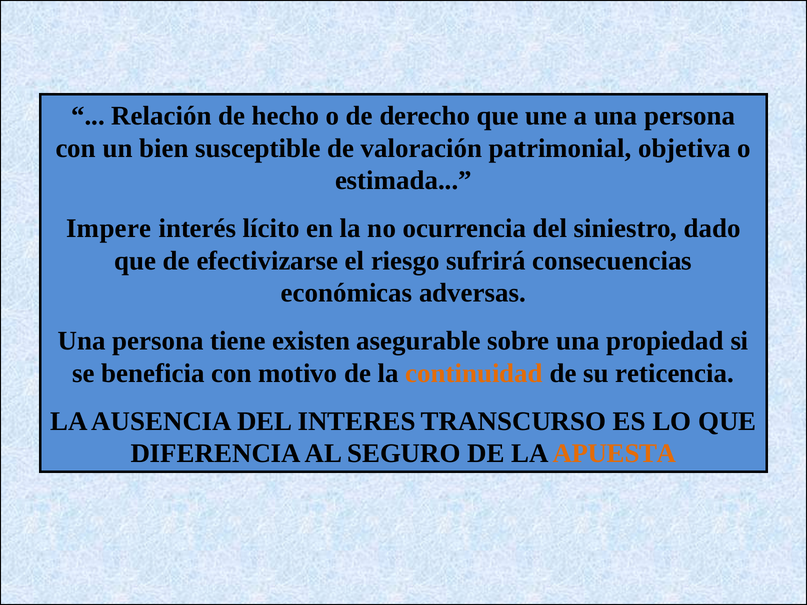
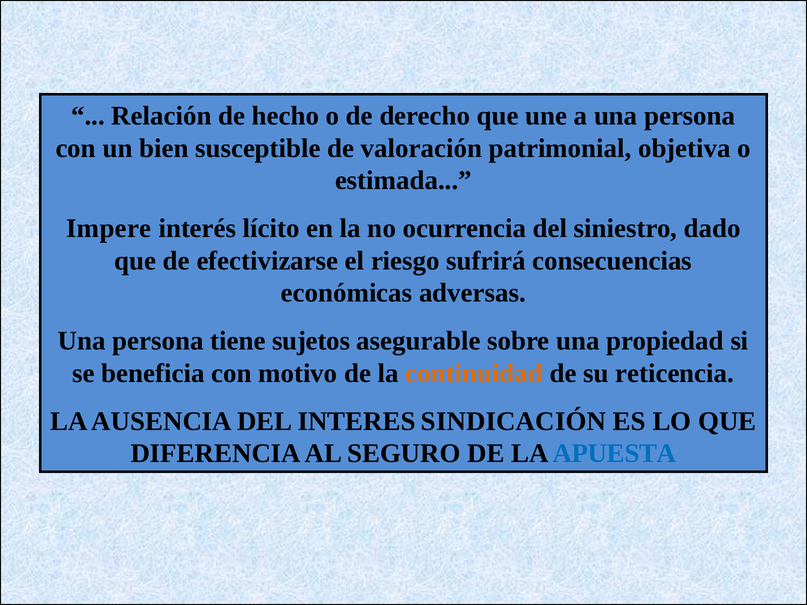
existen: existen -> sujetos
TRANSCURSO: TRANSCURSO -> SINDICACIÓN
APUESTA colour: orange -> blue
